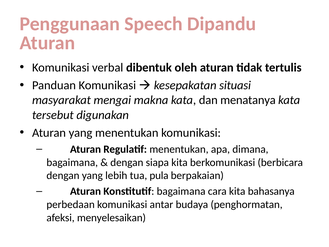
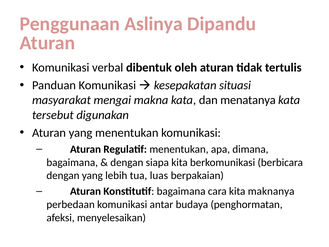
Speech: Speech -> Aslinya
pula: pula -> luas
bahasanya: bahasanya -> maknanya
